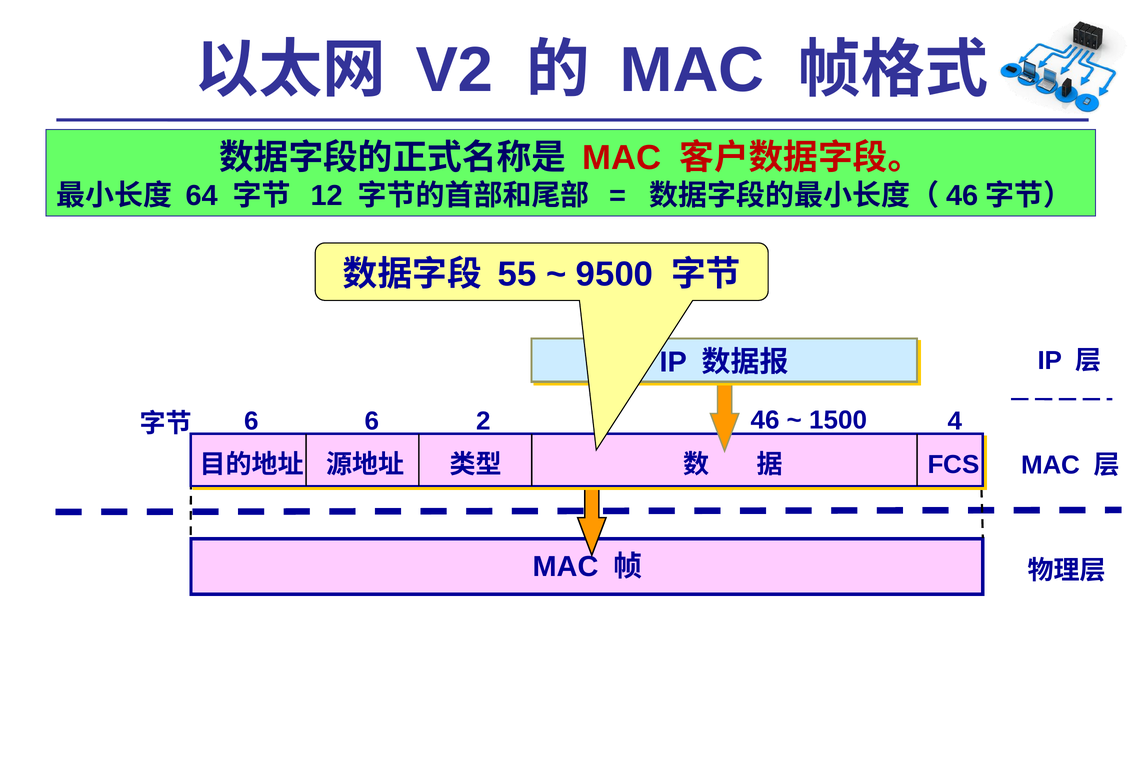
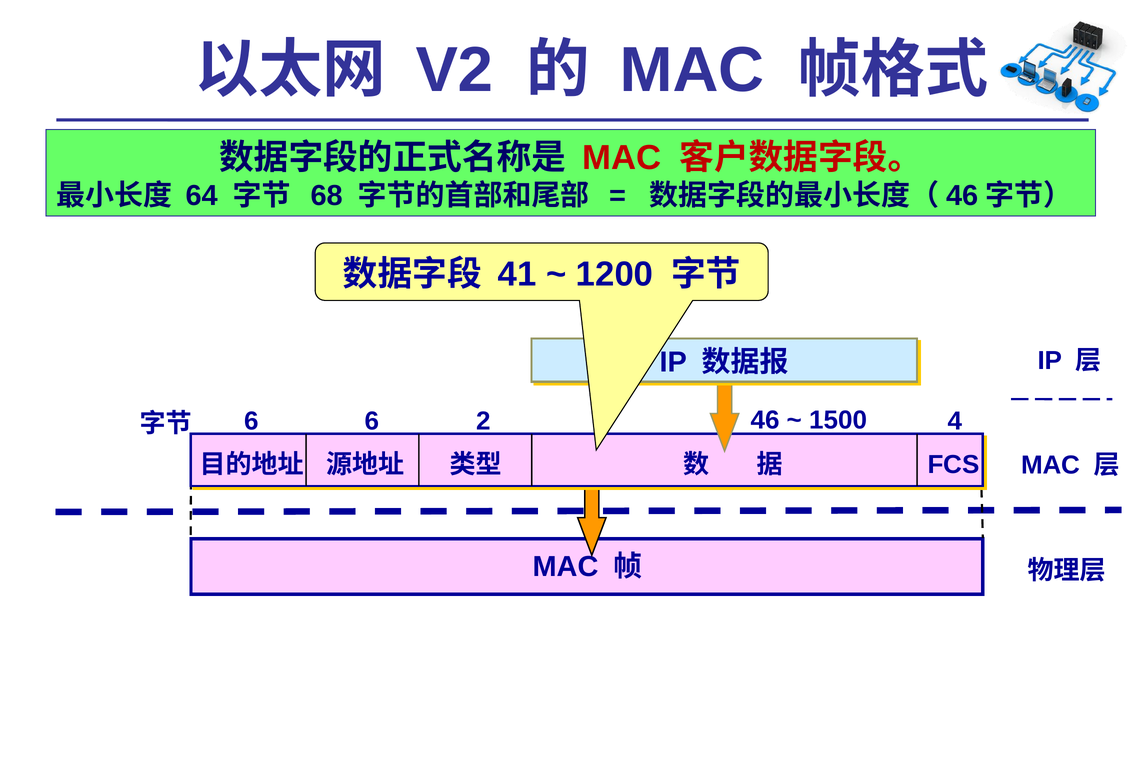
12: 12 -> 68
55: 55 -> 41
9500: 9500 -> 1200
